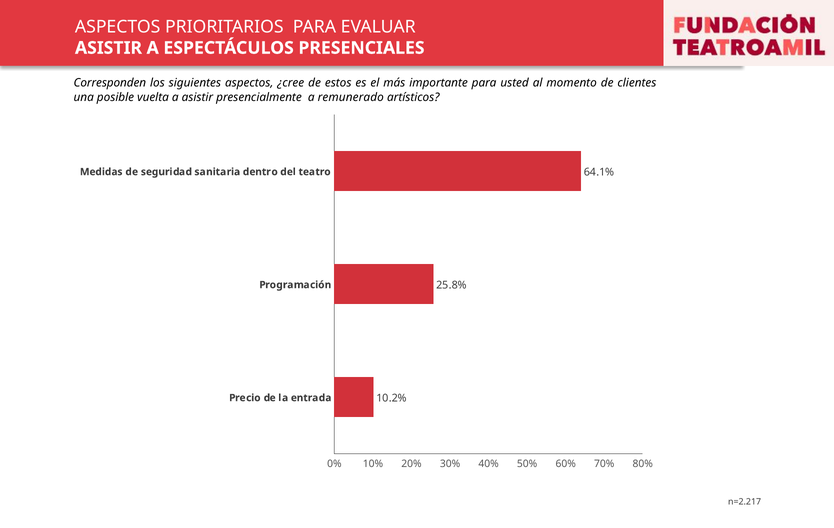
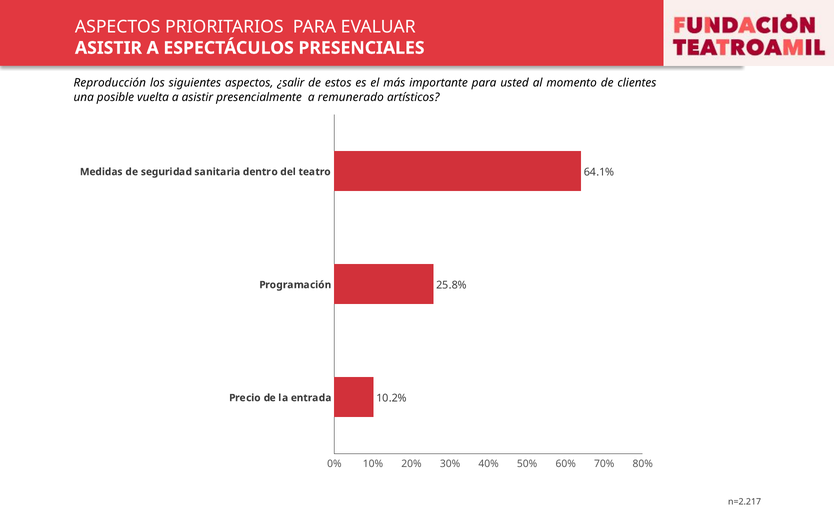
Corresponden: Corresponden -> Reproducción
¿cree: ¿cree -> ¿salir
